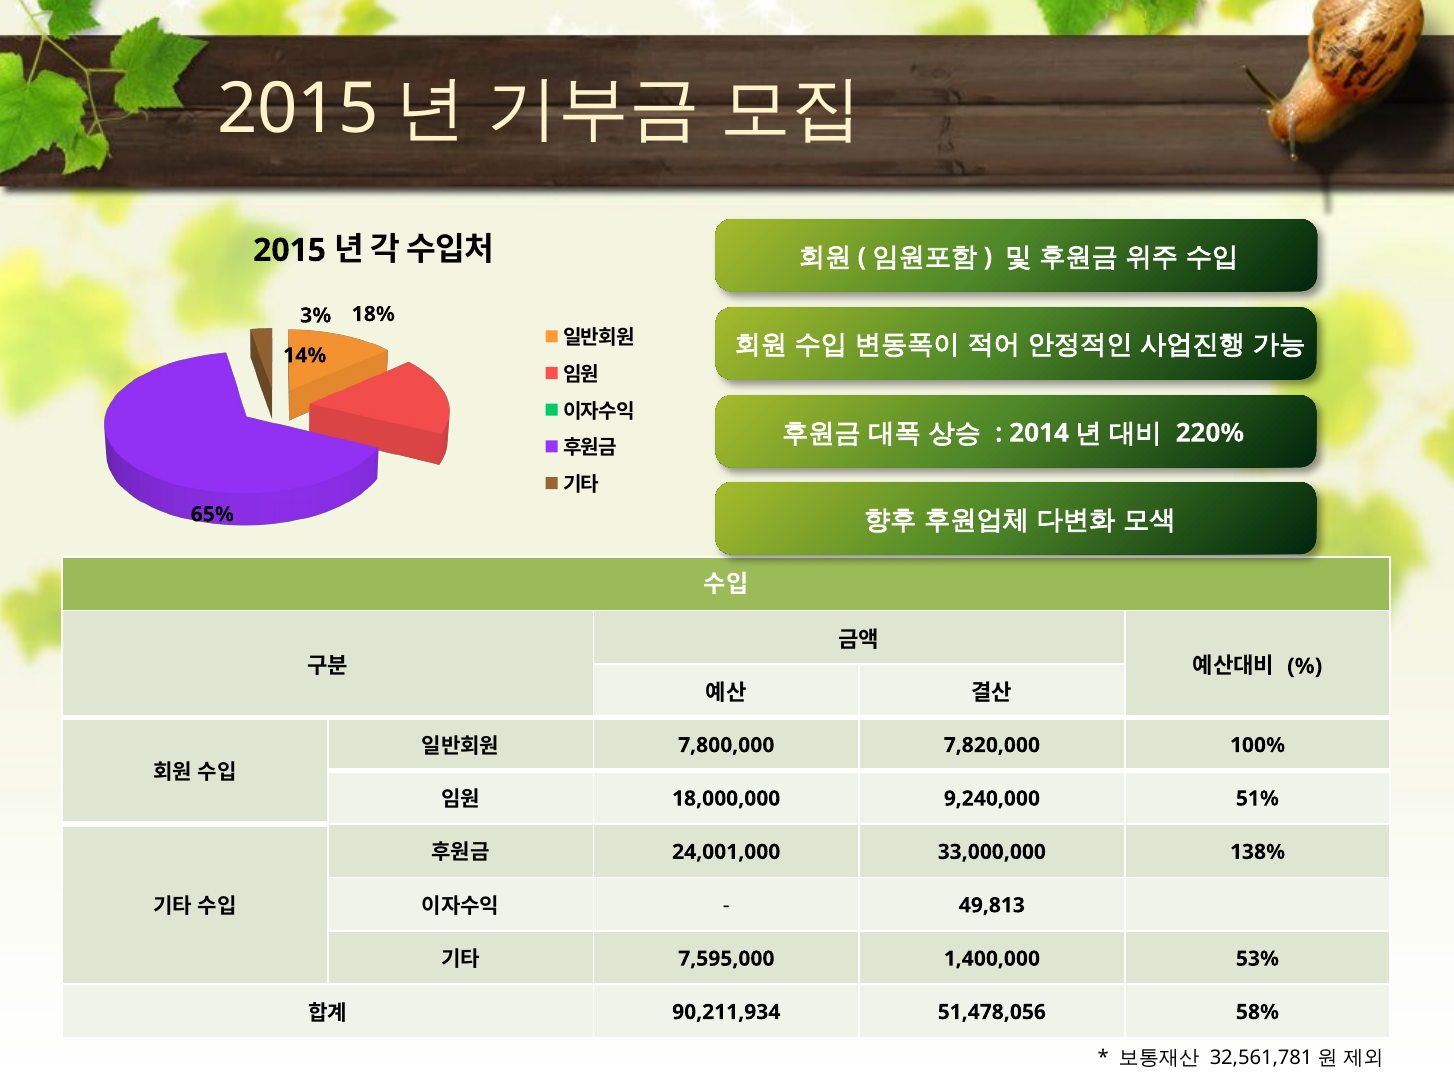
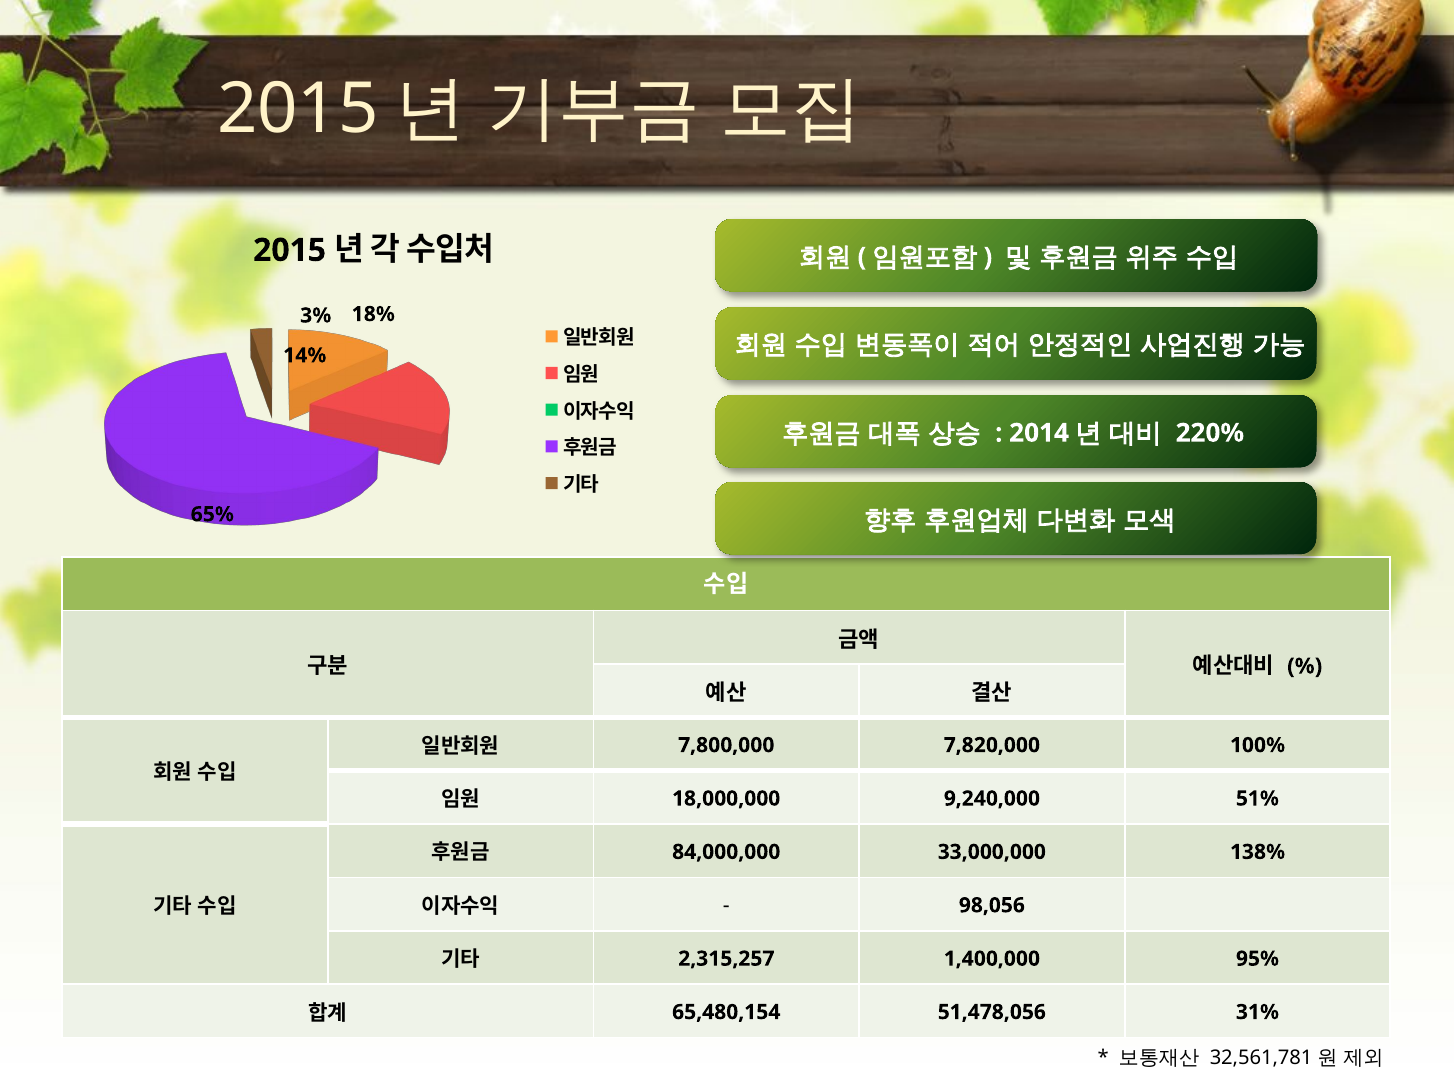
24,001,000: 24,001,000 -> 84,000,000
49,813: 49,813 -> 98,056
7,595,000: 7,595,000 -> 2,315,257
53%: 53% -> 95%
90,211,934: 90,211,934 -> 65,480,154
58%: 58% -> 31%
